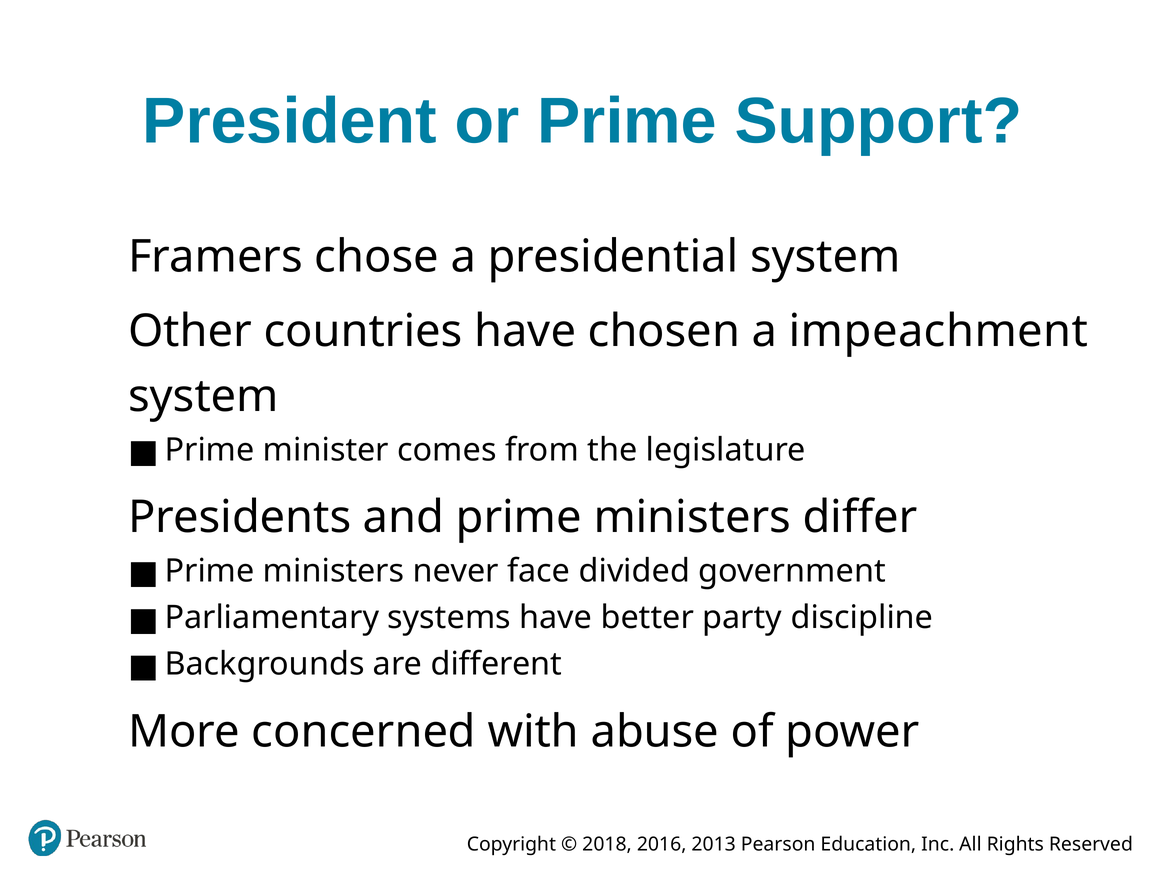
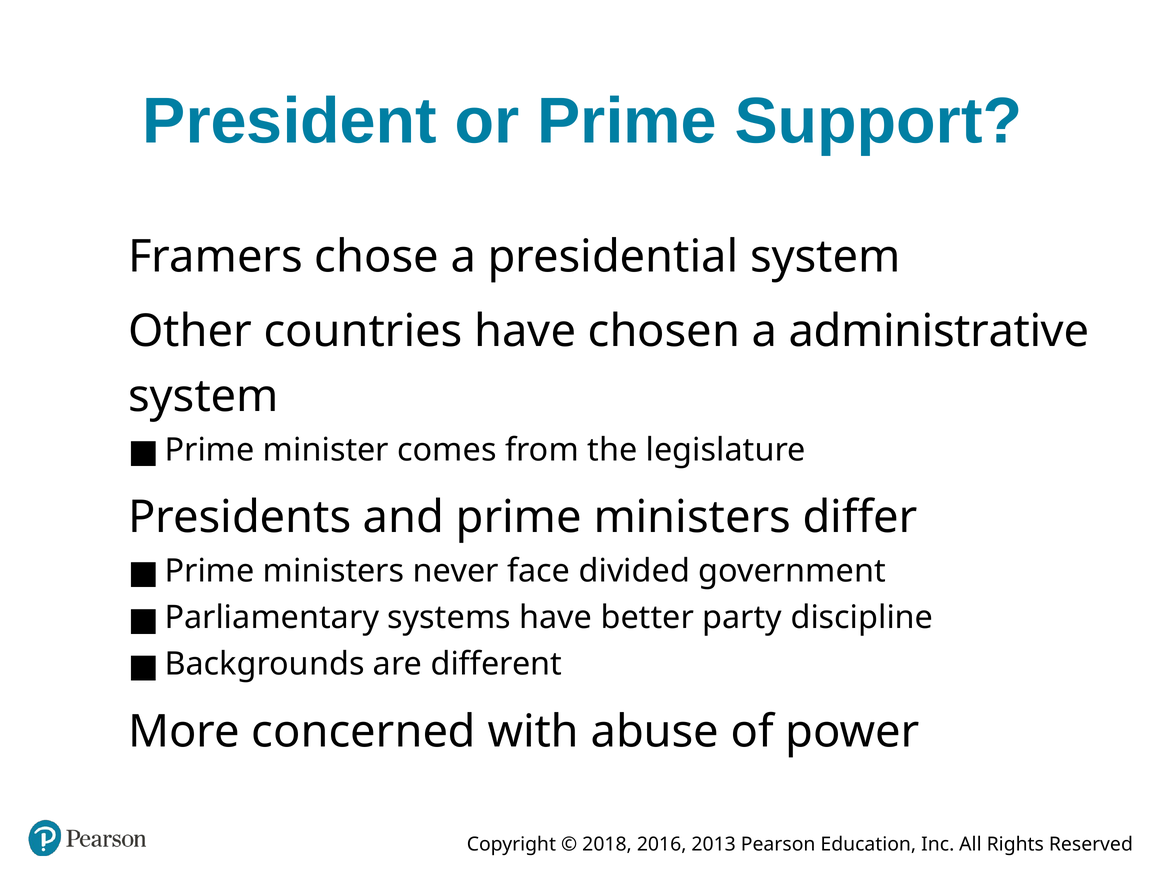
impeachment: impeachment -> administrative
